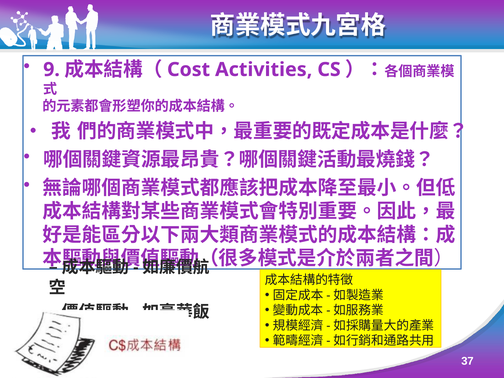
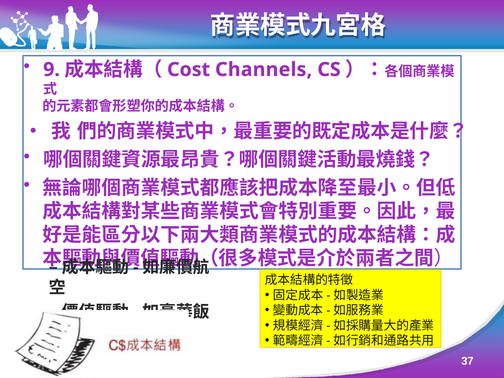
Activities: Activities -> Channels
